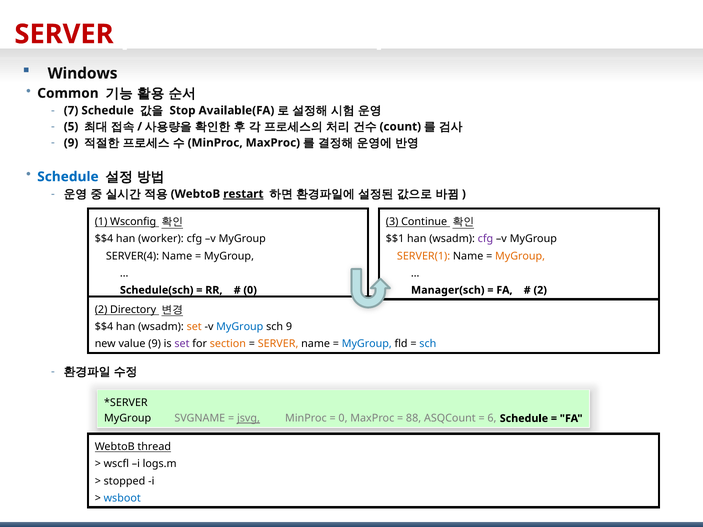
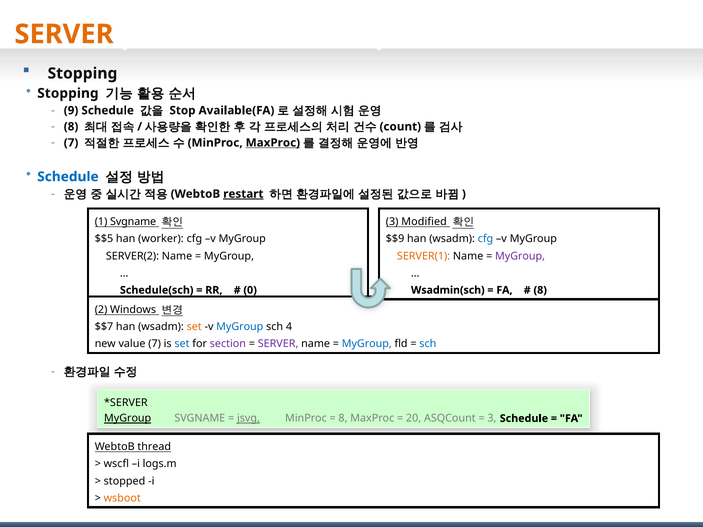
SERVER at (64, 34) colour: red -> orange
Windows at (83, 73): Windows -> Stopping
Common at (68, 93): Common -> Stopping
7: 7 -> 9
5 at (71, 127): 5 -> 8
9 at (71, 143): 9 -> 7
MaxProc at (273, 143) underline: none -> present
1 Wsconfig: Wsconfig -> Svgname
Continue: Continue -> Modified
$$4 at (104, 239): $$4 -> $$5
$$1: $$1 -> $$9
cfg at (485, 239) colour: purple -> blue
SERVER(4: SERVER(4 -> SERVER(2
MyGroup at (520, 256) colour: orange -> purple
Manager(sch: Manager(sch -> Wsadmin(sch
2 at (540, 290): 2 -> 8
Directory: Directory -> Windows
$$4 at (104, 327): $$4 -> $$7
sch 9: 9 -> 4
value 9: 9 -> 7
set at (182, 344) colour: purple -> blue
section colour: orange -> purple
SERVER at (278, 344) colour: orange -> purple
MyGroup at (128, 419) underline: none -> present
0 at (343, 419): 0 -> 8
88: 88 -> 20
6 at (492, 419): 6 -> 3
wsboot colour: blue -> orange
